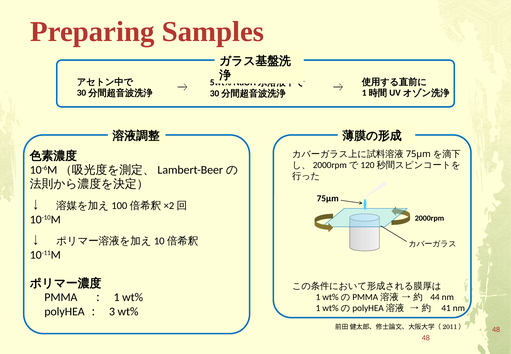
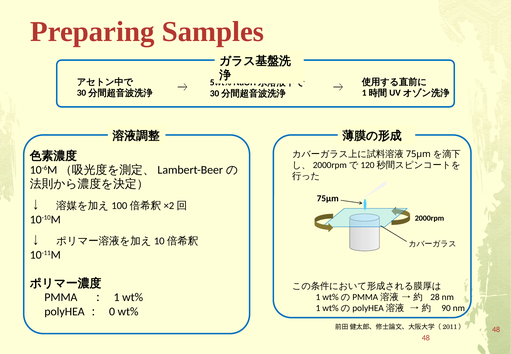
44: 44 -> 28
41: 41 -> 90
3: 3 -> 0
